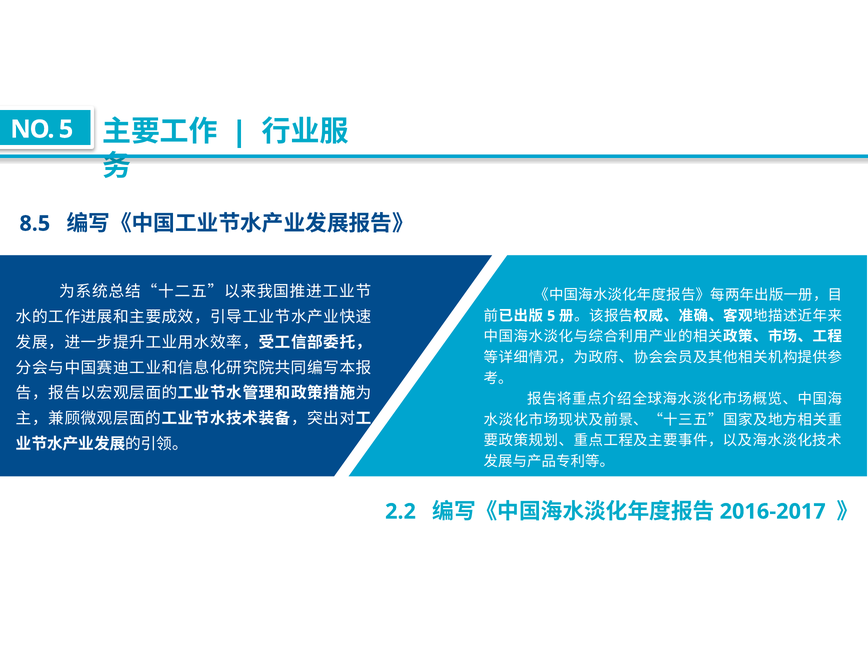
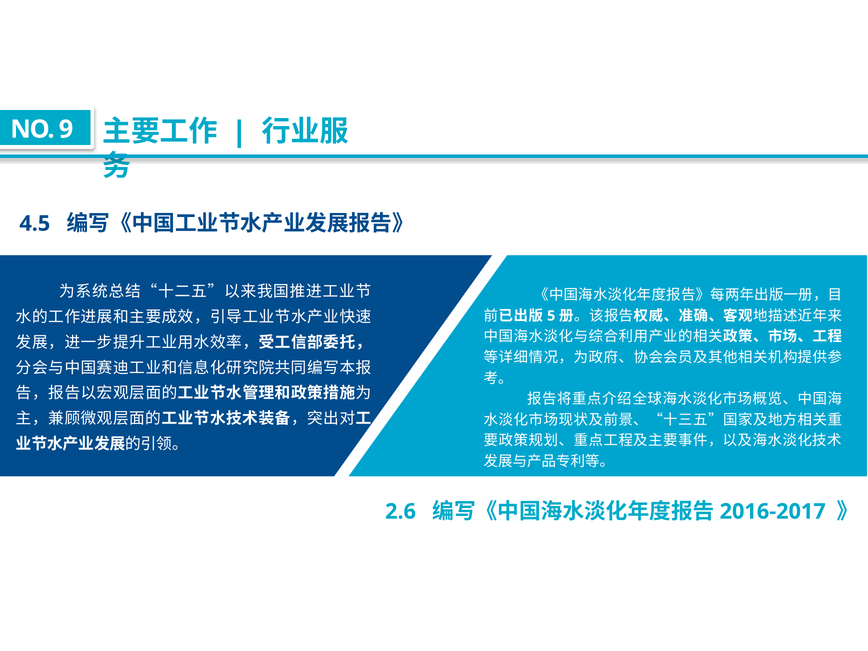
NO 5: 5 -> 9
8.5: 8.5 -> 4.5
2.2: 2.2 -> 2.6
